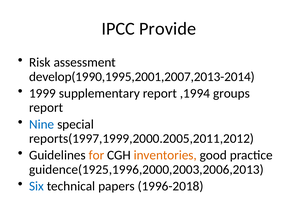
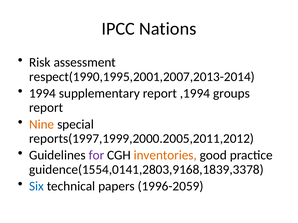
Provide: Provide -> Nations
develop(1990,1995,2001,2007,2013-2014: develop(1990,1995,2001,2007,2013-2014 -> respect(1990,1995,2001,2007,2013-2014
1999: 1999 -> 1994
Nine colour: blue -> orange
for colour: orange -> purple
guidence(1925,1996,2000,2003,2006,2013: guidence(1925,1996,2000,2003,2006,2013 -> guidence(1554,0141,2803,9168,1839,3378
1996-2018: 1996-2018 -> 1996-2059
